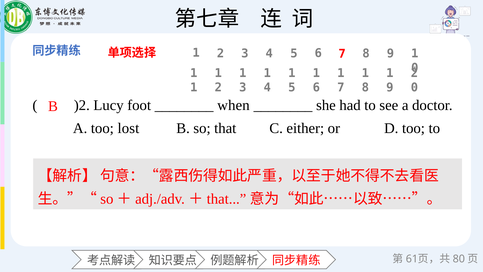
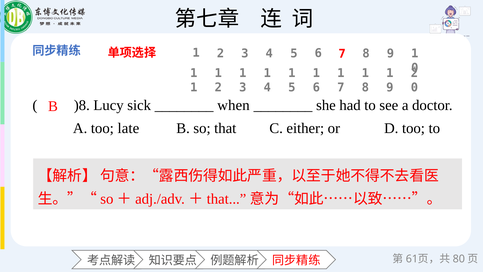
)2: )2 -> )8
foot: foot -> sick
lost: lost -> late
